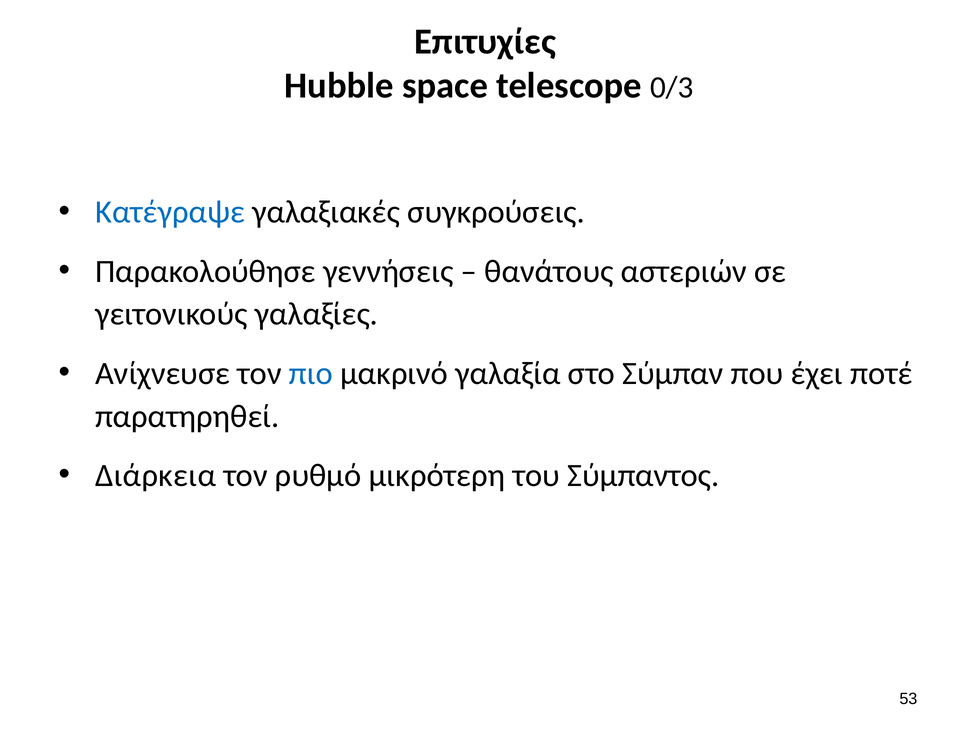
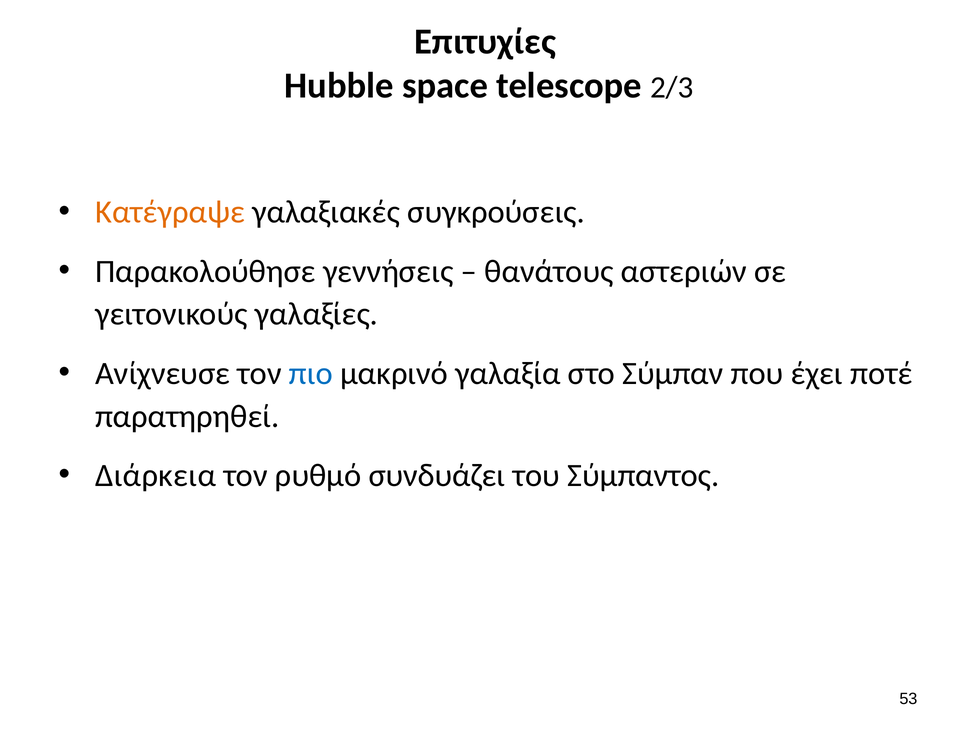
0/3: 0/3 -> 2/3
Κατέγραψε colour: blue -> orange
μικρότερη: μικρότερη -> συνδυάζει
